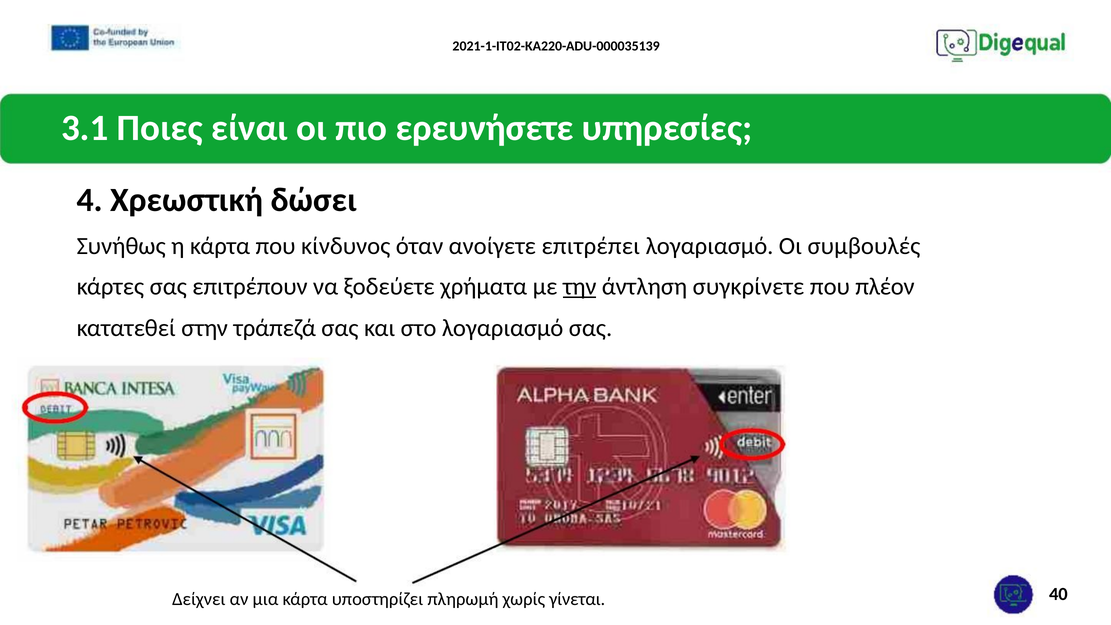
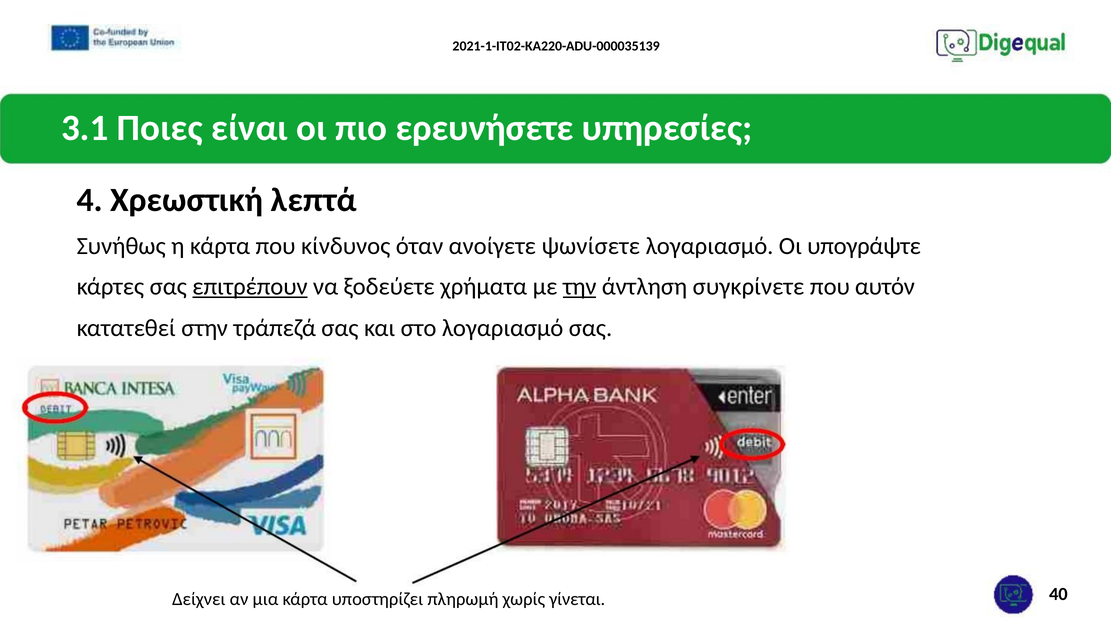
δώσει: δώσει -> λεπτά
επιτρέπει: επιτρέπει -> ψωνίσετε
συμβουλές: συμβουλές -> υπογράψτε
επιτρέπουν underline: none -> present
πλέον: πλέον -> αυτόν
